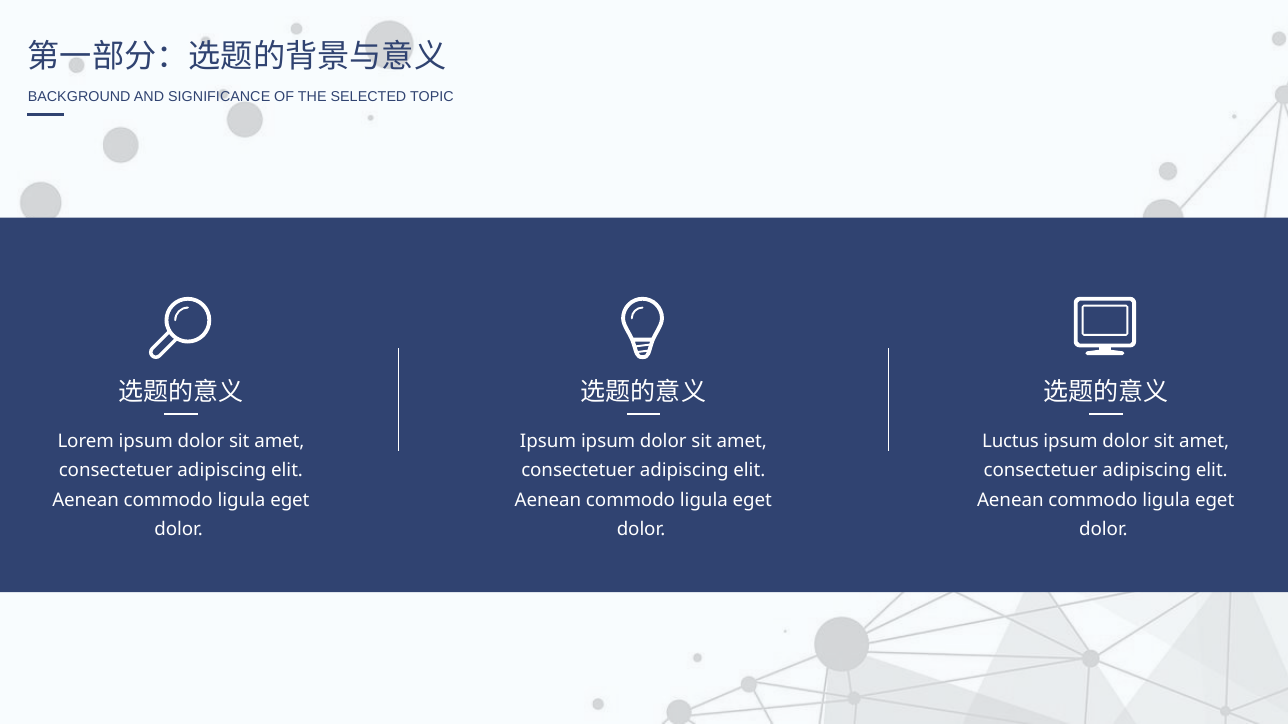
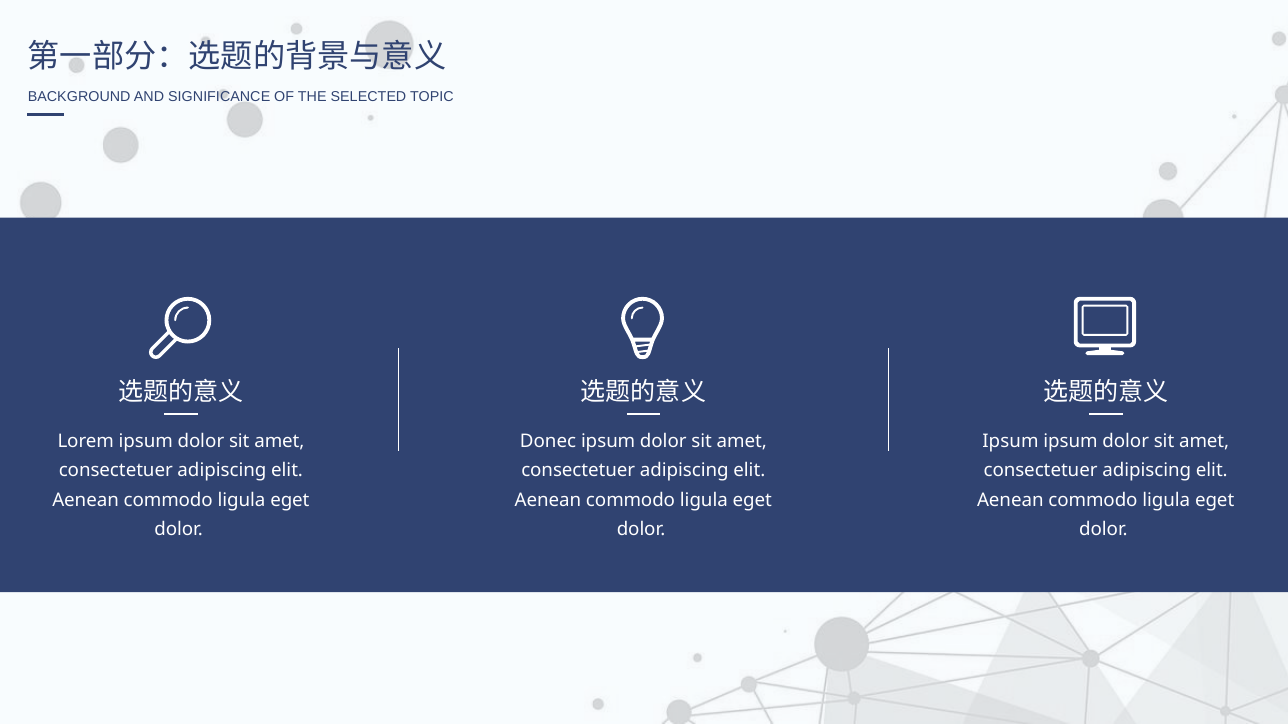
Ipsum at (548, 442): Ipsum -> Donec
Luctus at (1011, 442): Luctus -> Ipsum
